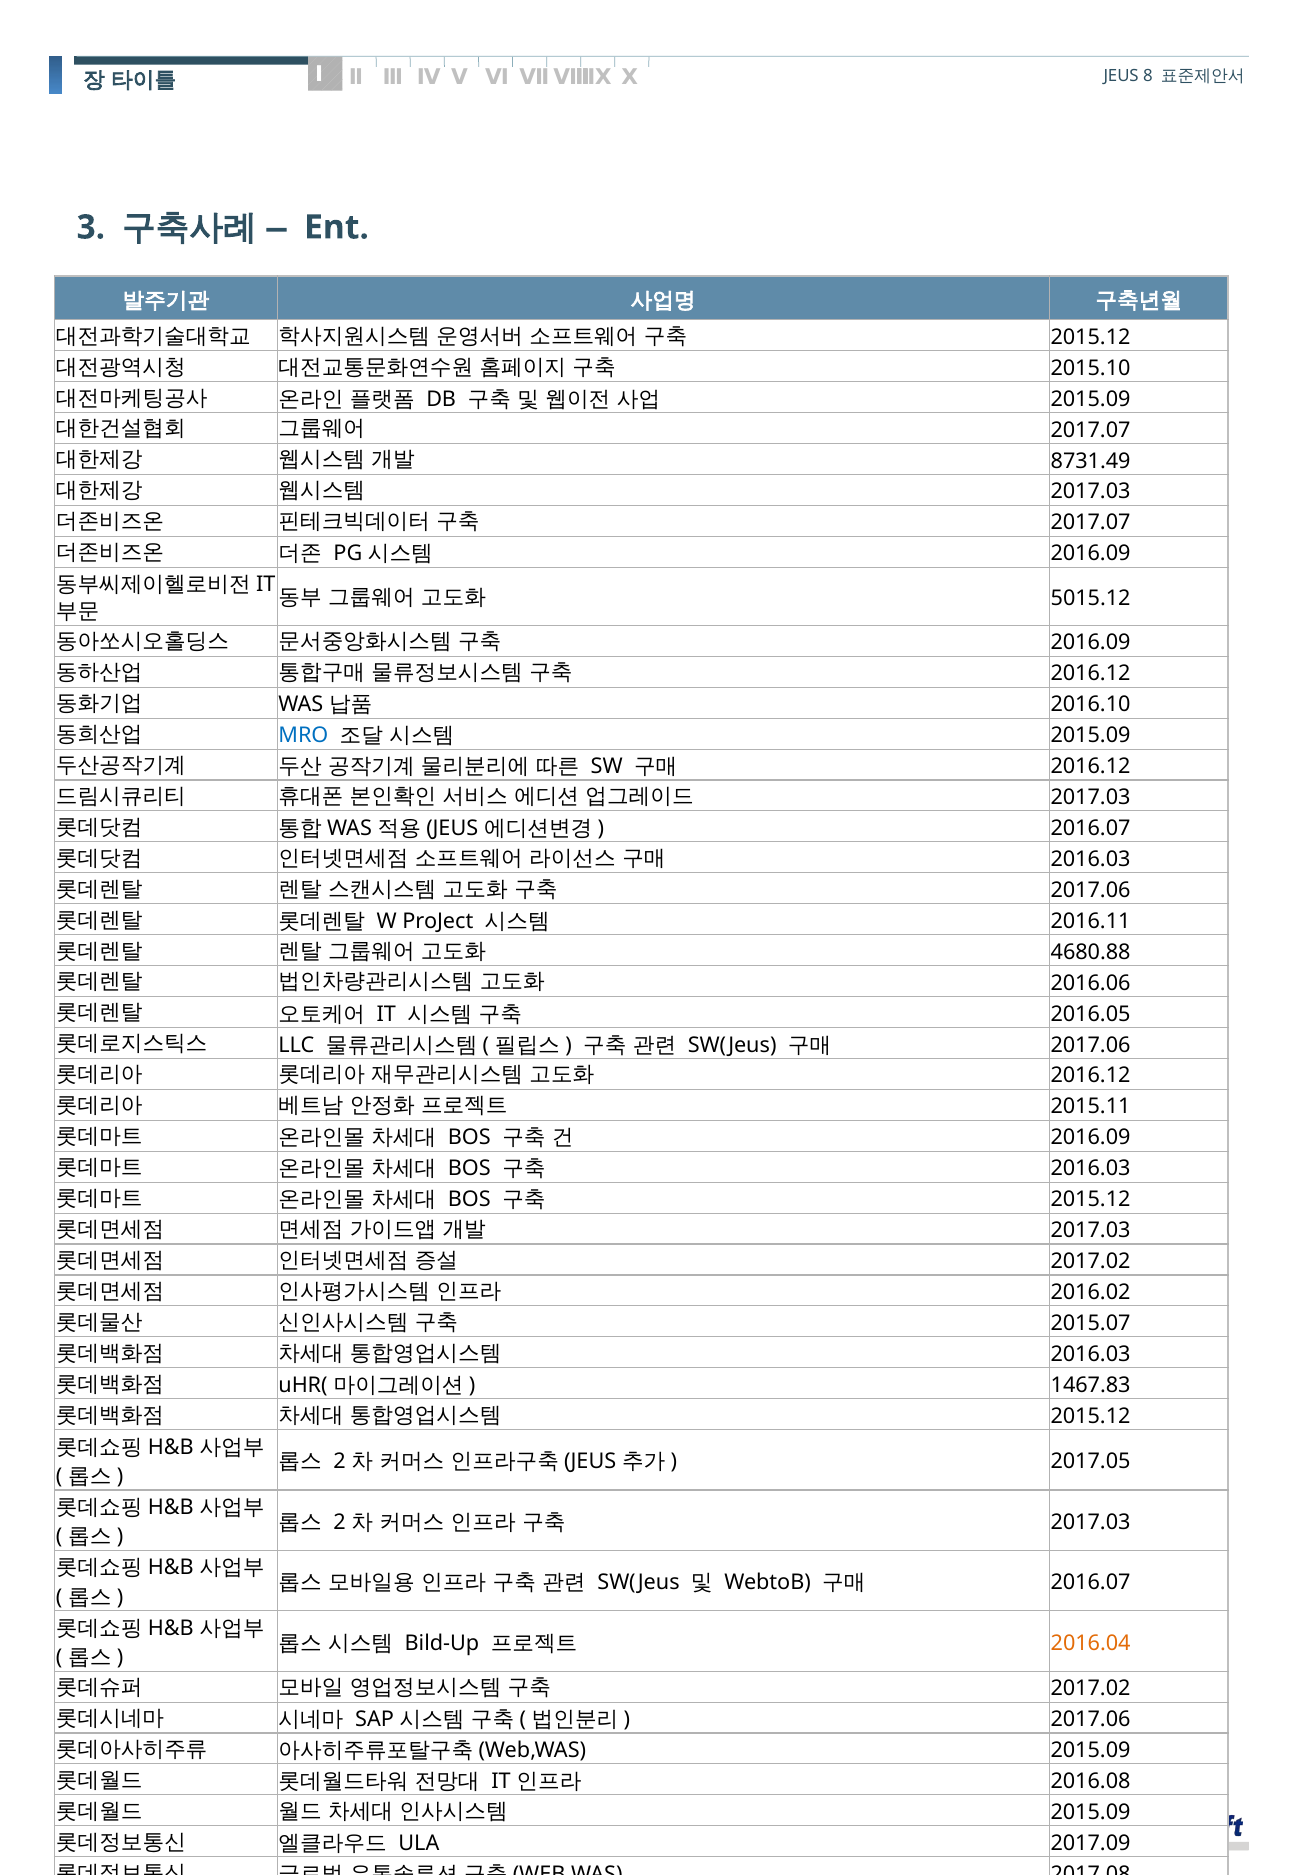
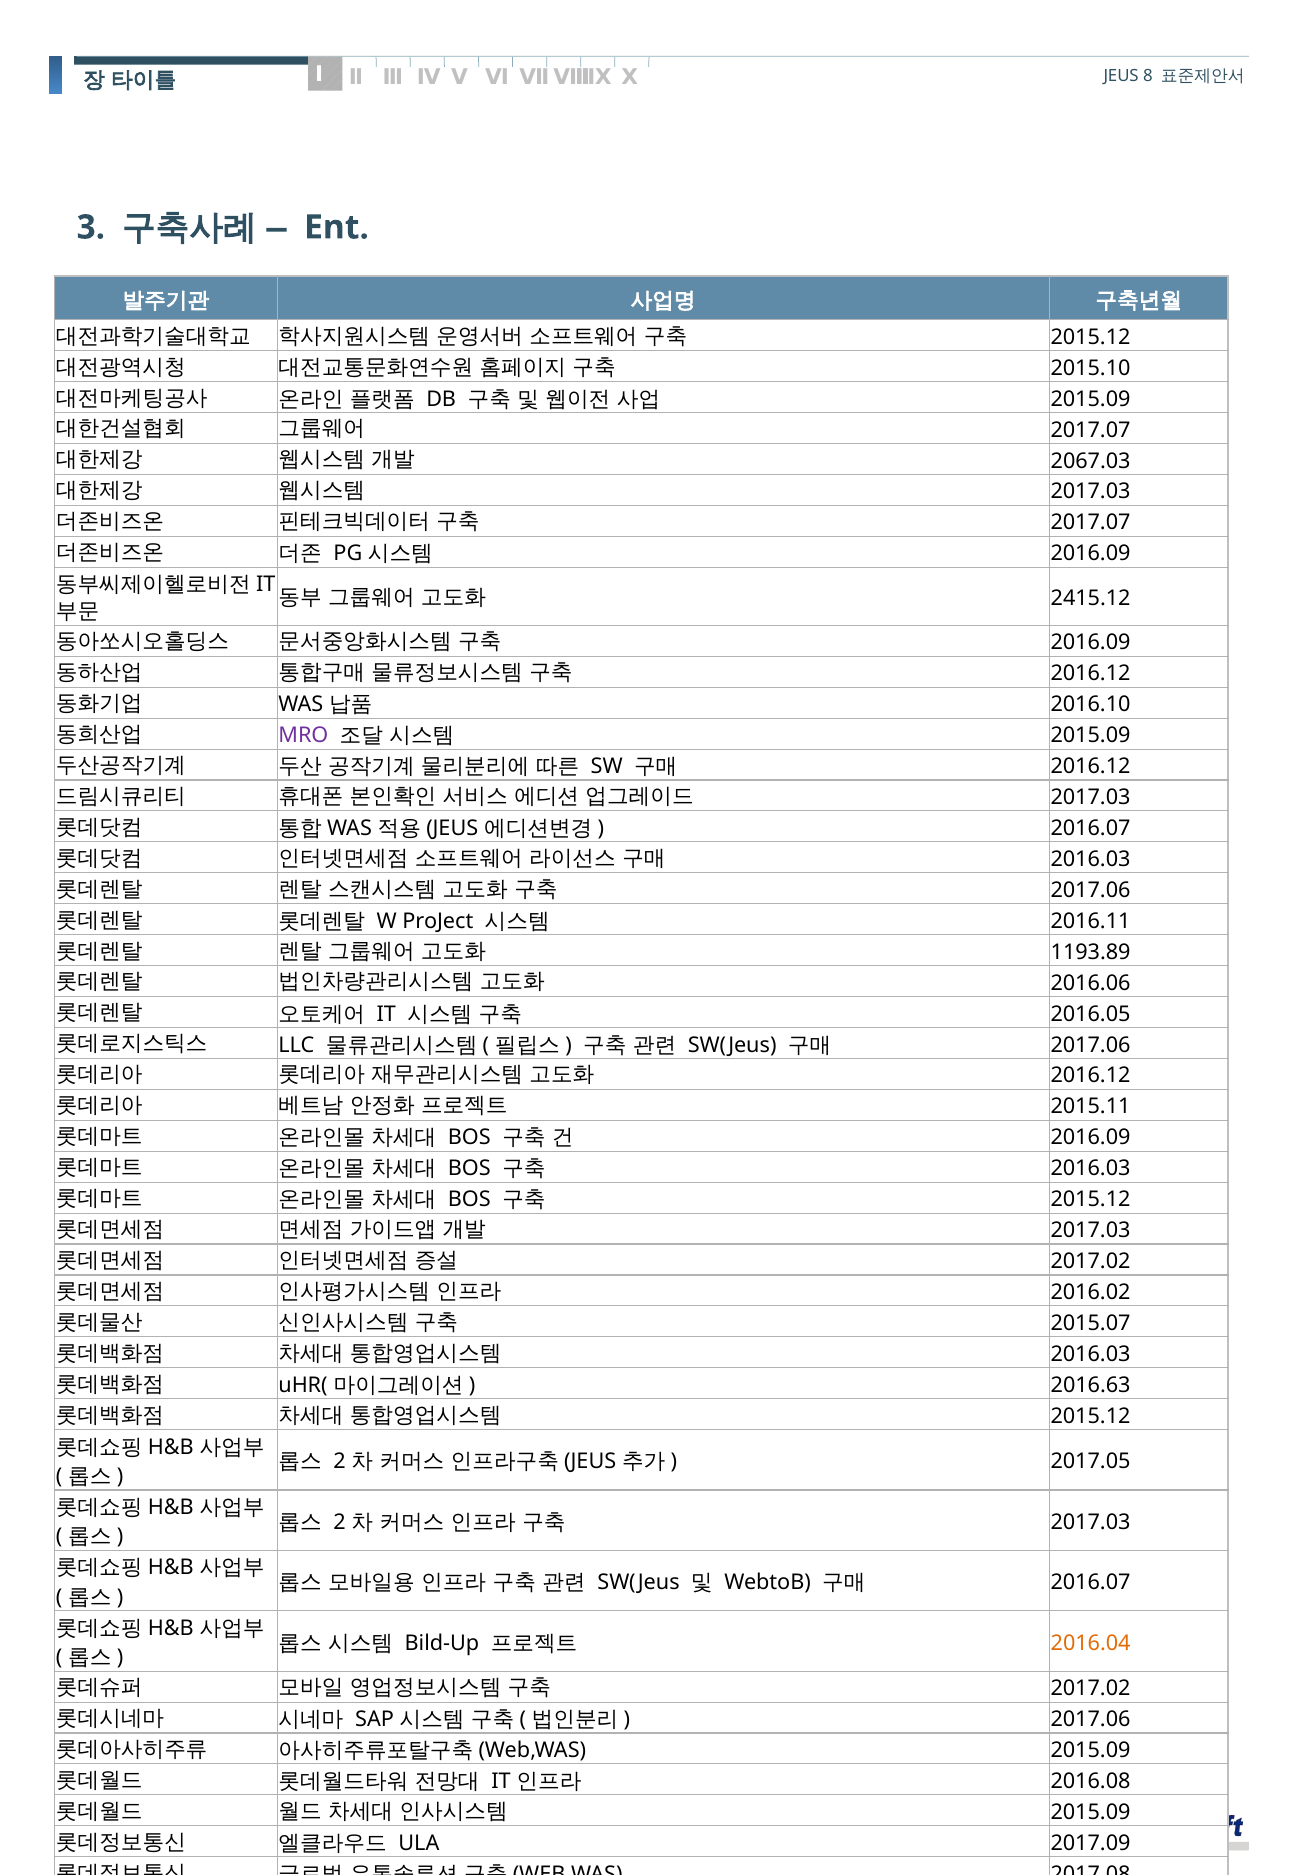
8731.49: 8731.49 -> 2067.03
5015.12: 5015.12 -> 2415.12
MRO colour: blue -> purple
4680.88: 4680.88 -> 1193.89
1467.83: 1467.83 -> 2016.63
